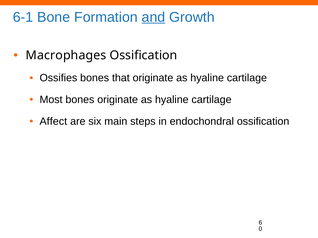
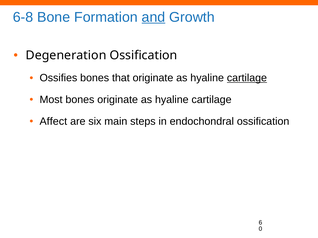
6-1: 6-1 -> 6-8
Macrophages: Macrophages -> Degeneration
cartilage at (247, 78) underline: none -> present
